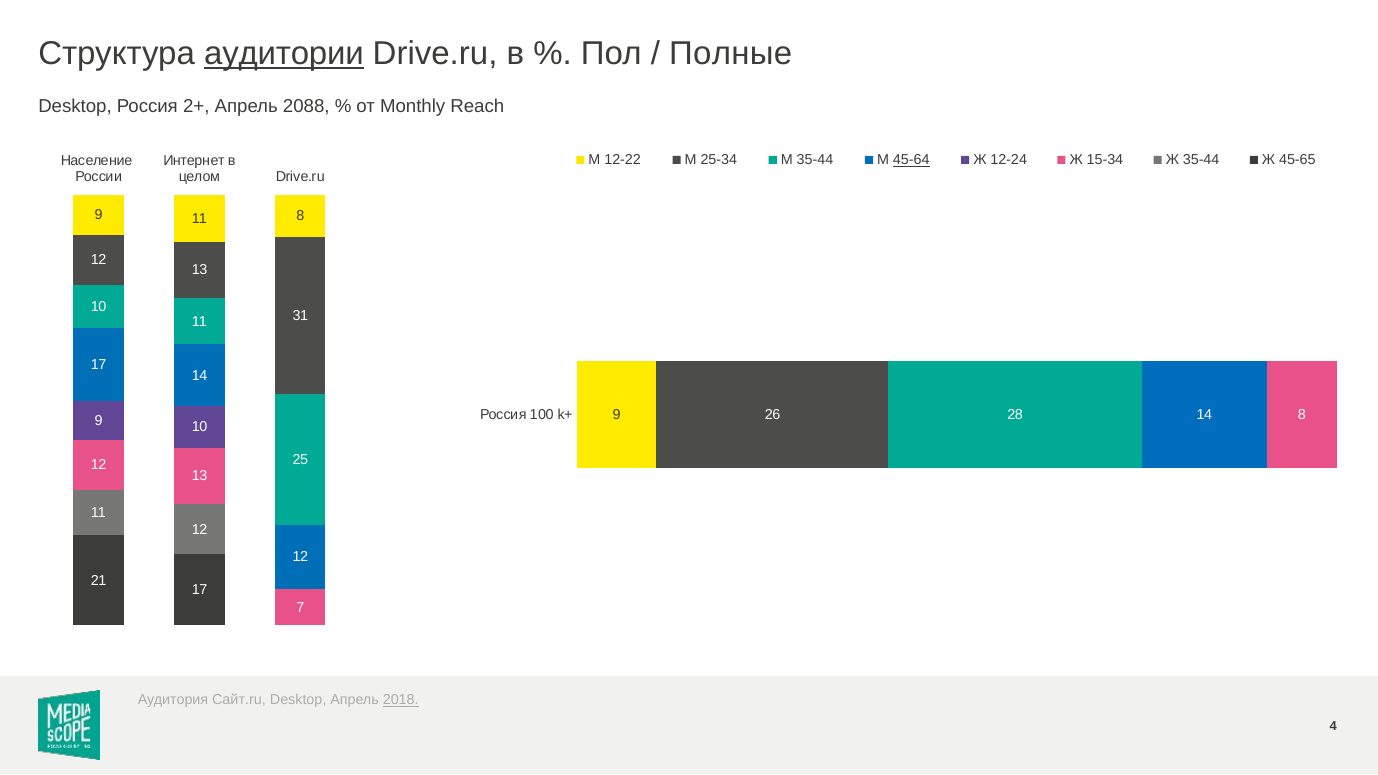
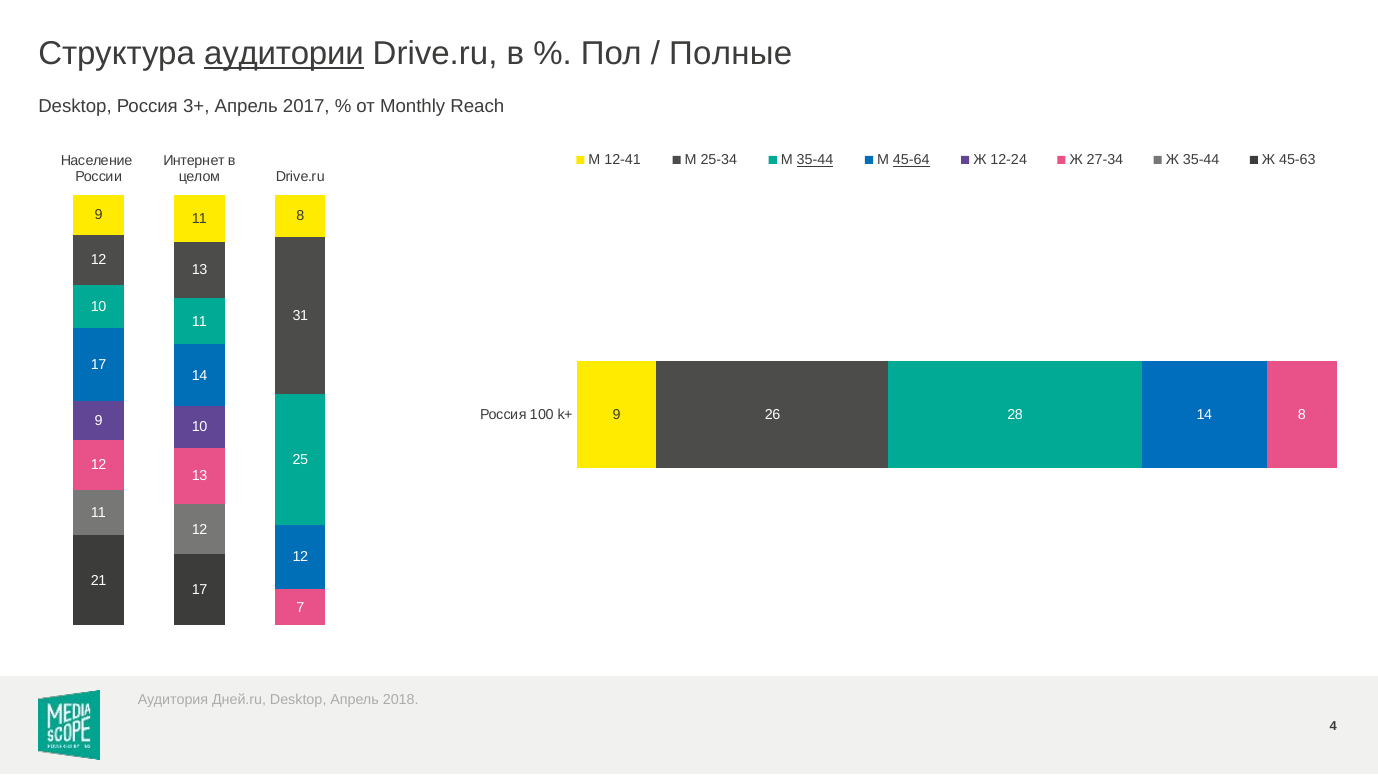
2+: 2+ -> 3+
2088: 2088 -> 2017
12-22: 12-22 -> 12-41
35-44 at (815, 160) underline: none -> present
15-34: 15-34 -> 27-34
45-65: 45-65 -> 45-63
Сайт.ru: Сайт.ru -> Дней.ru
2018 underline: present -> none
